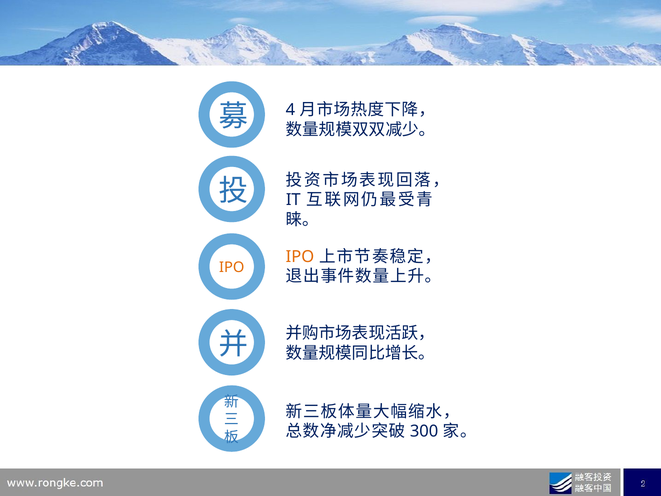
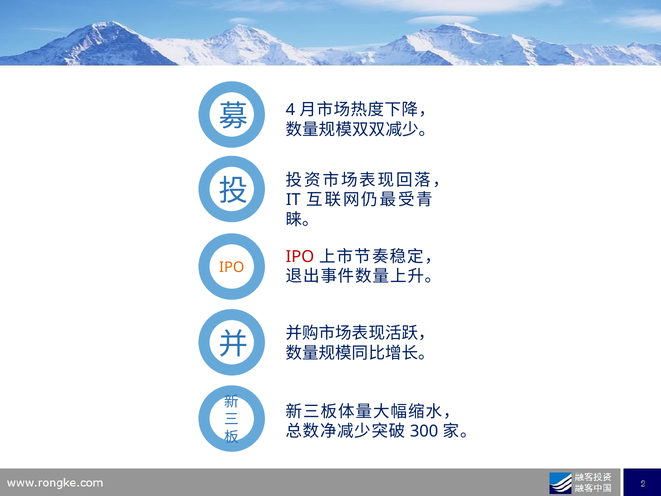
IPO at (300, 257) colour: orange -> red
